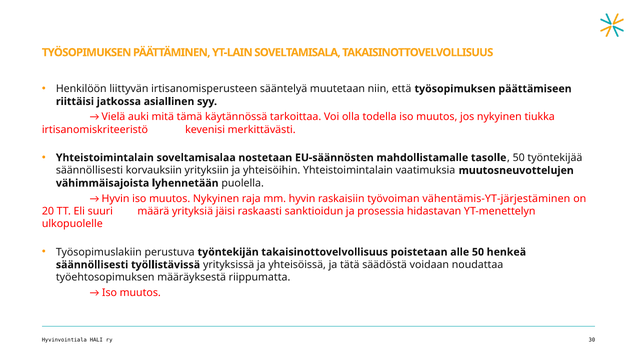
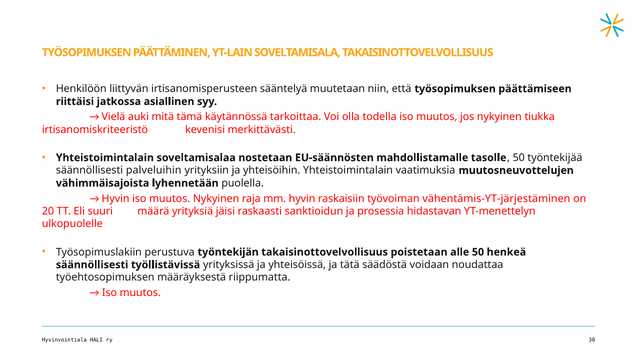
korvauksiin: korvauksiin -> palveluihin
